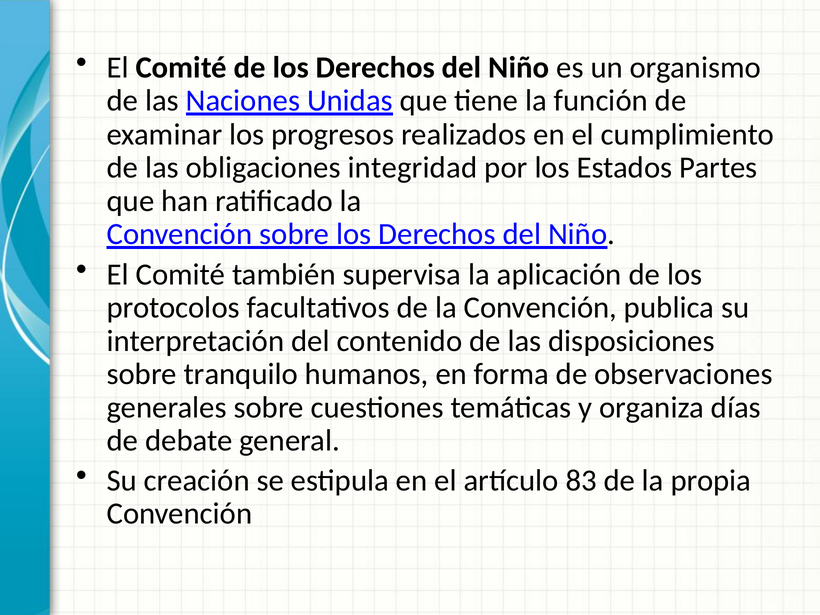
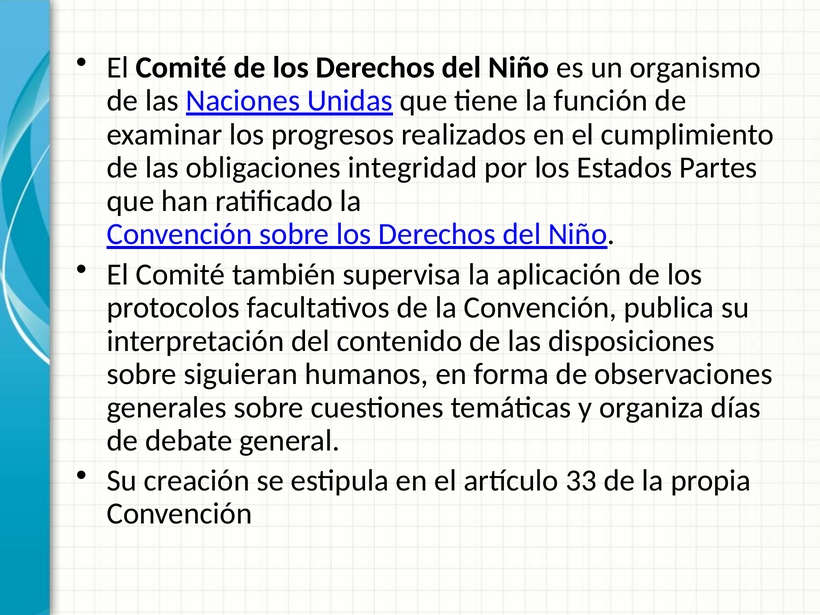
tranquilo: tranquilo -> siguieran
83: 83 -> 33
